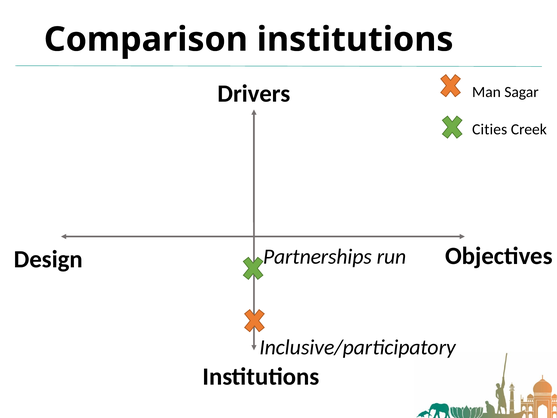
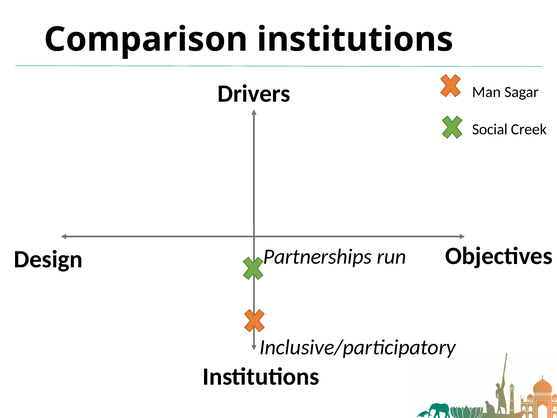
Cities: Cities -> Social
